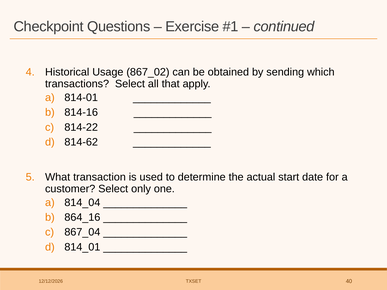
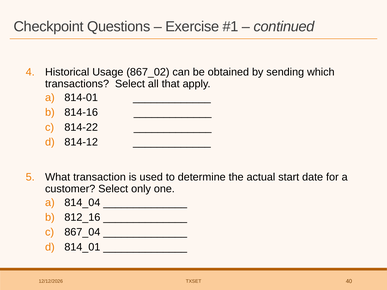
814-62: 814-62 -> 814-12
864_16: 864_16 -> 812_16
